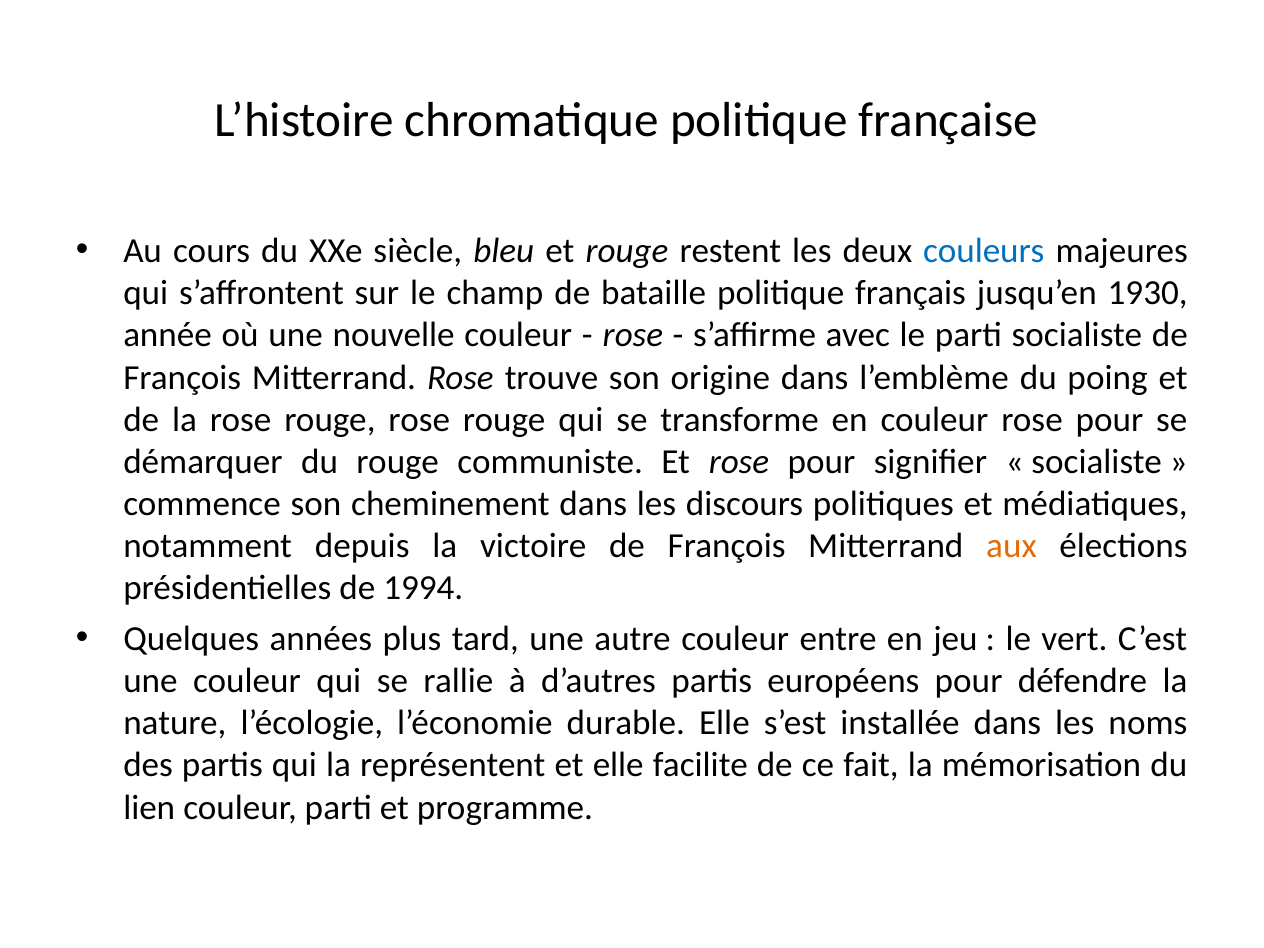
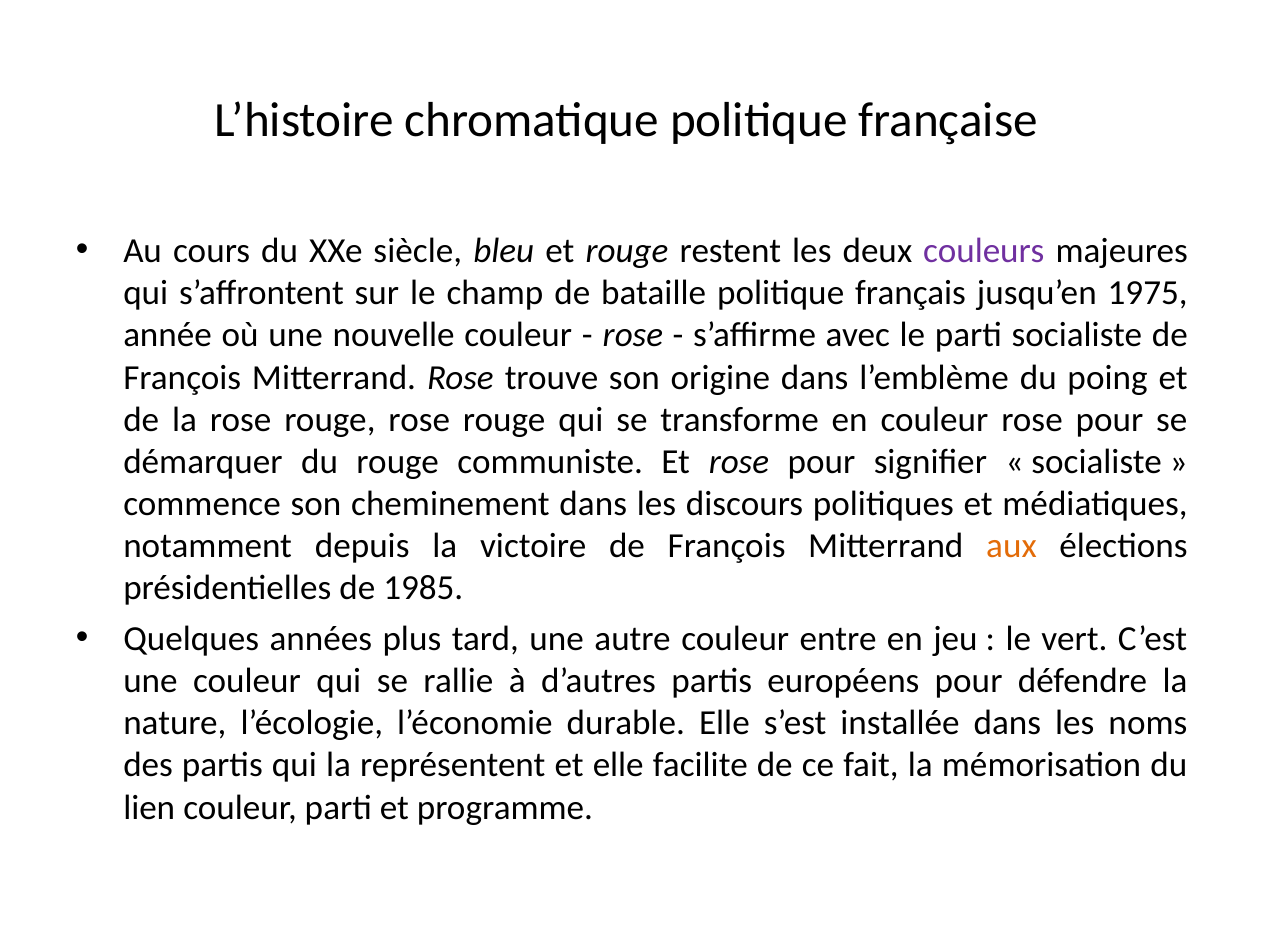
couleurs colour: blue -> purple
1930: 1930 -> 1975
1994: 1994 -> 1985
